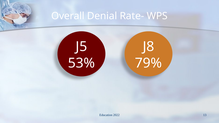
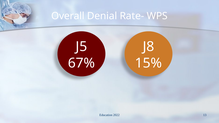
53%: 53% -> 67%
79%: 79% -> 15%
